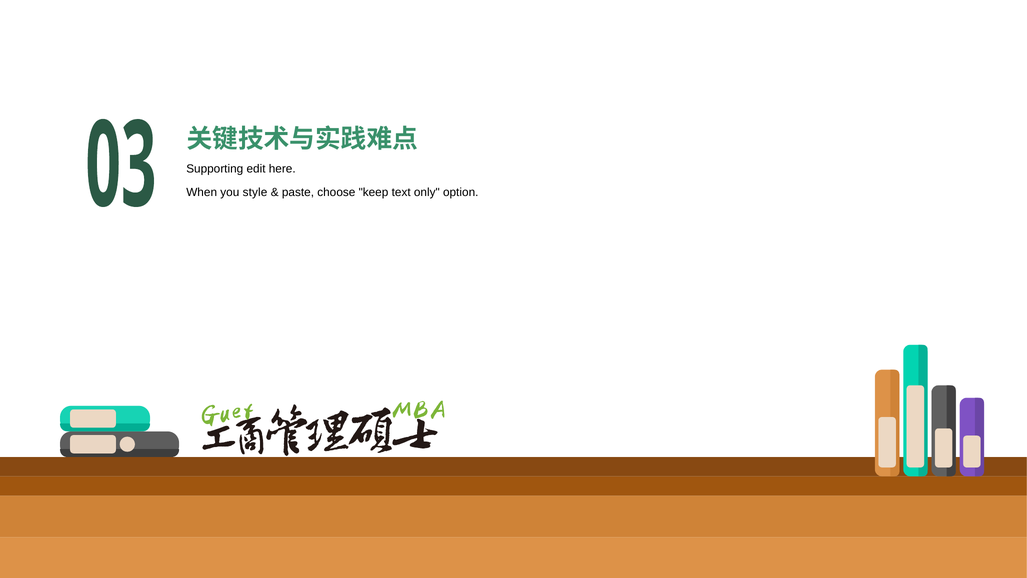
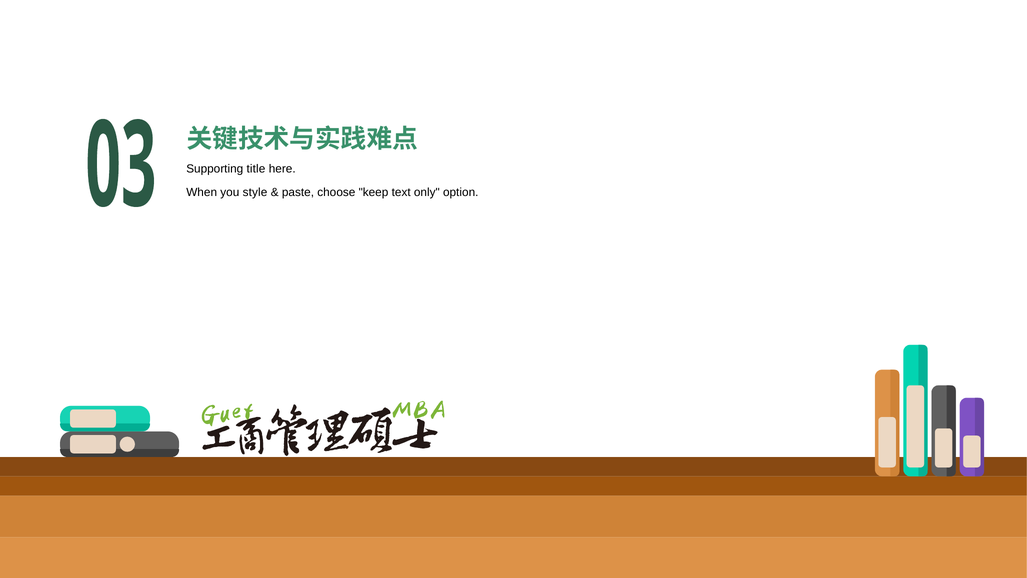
edit: edit -> title
